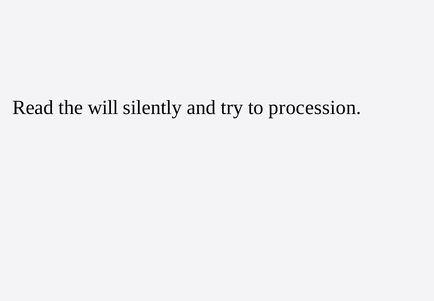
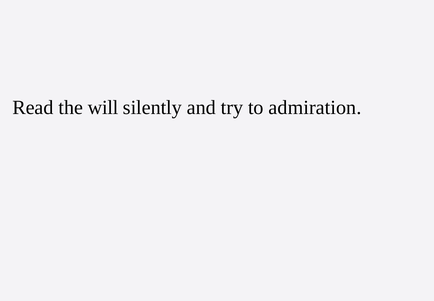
procession: procession -> admiration
